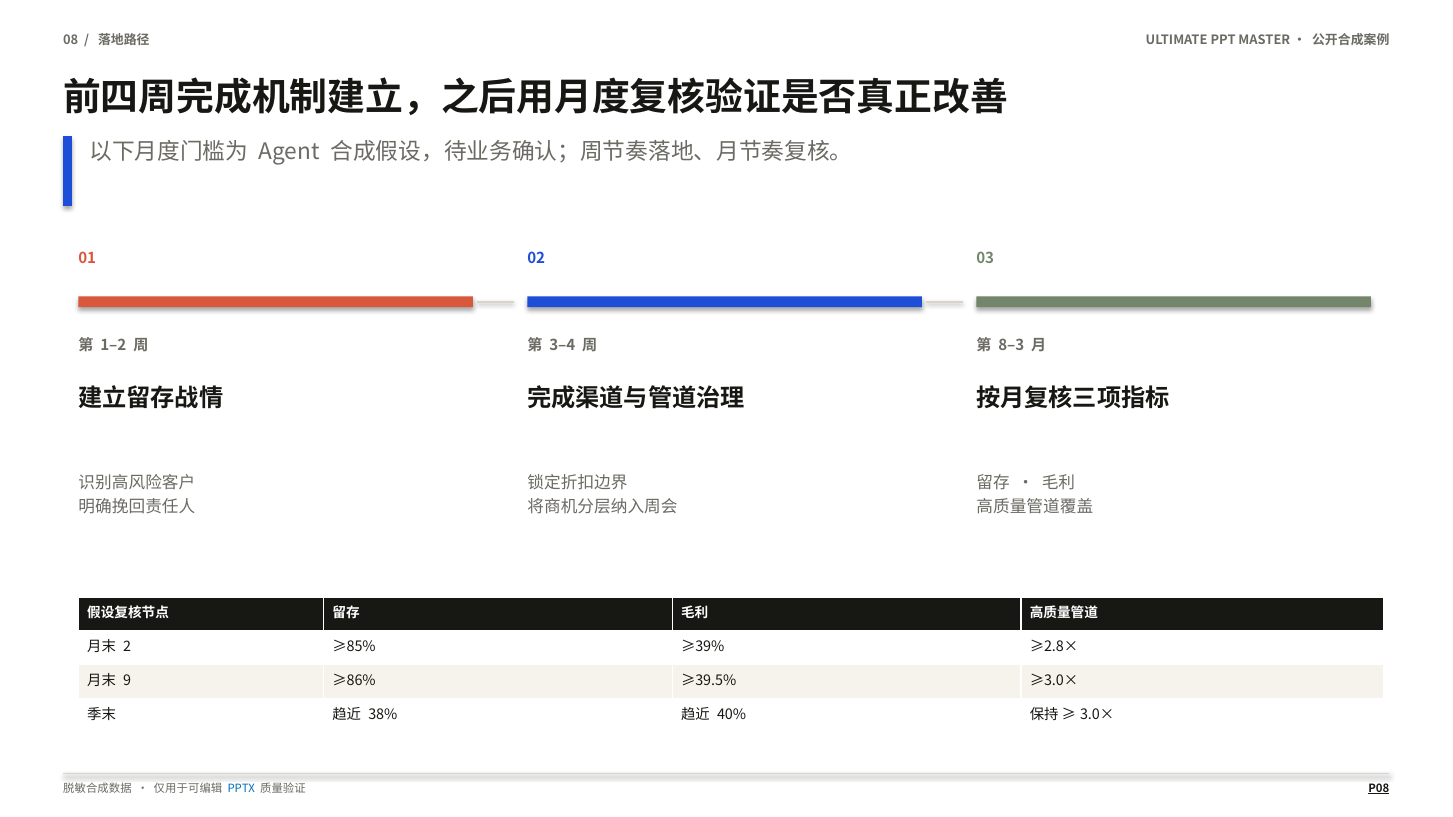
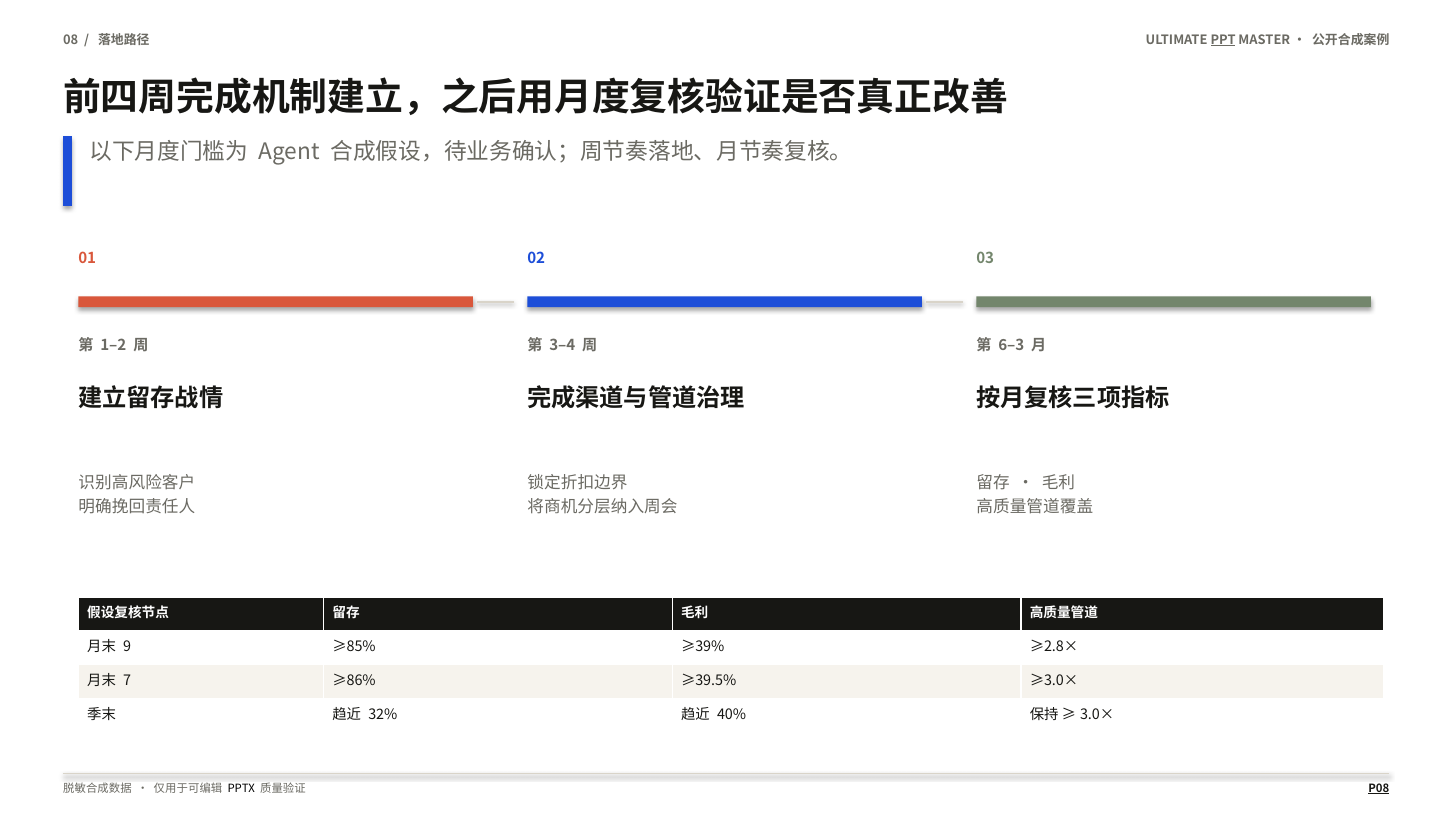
PPT underline: none -> present
8–3: 8–3 -> 6–3
2: 2 -> 9
9: 9 -> 7
38%: 38% -> 32%
PPTX colour: blue -> black
